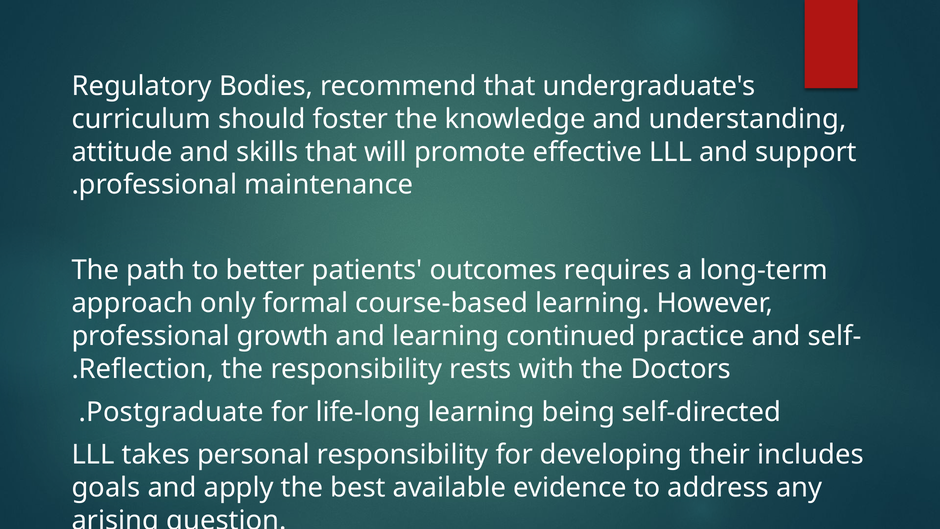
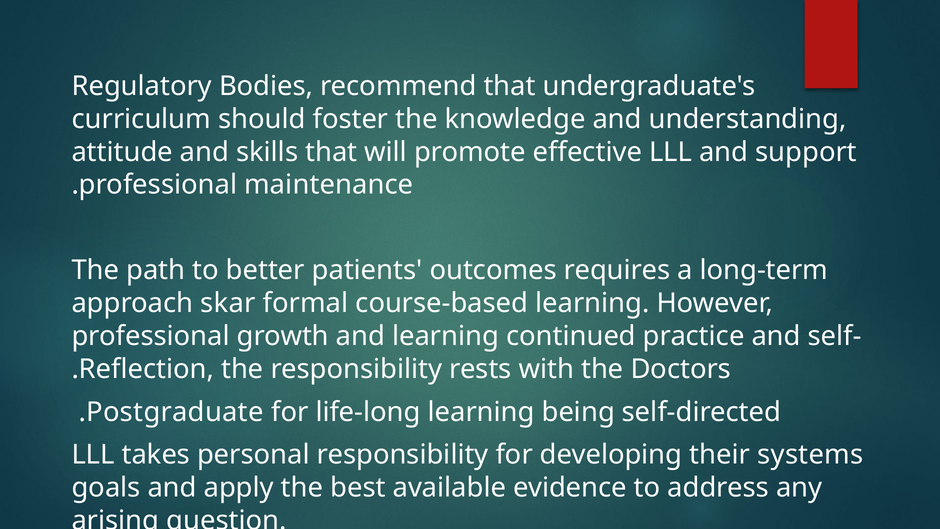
only: only -> skar
includes: includes -> systems
